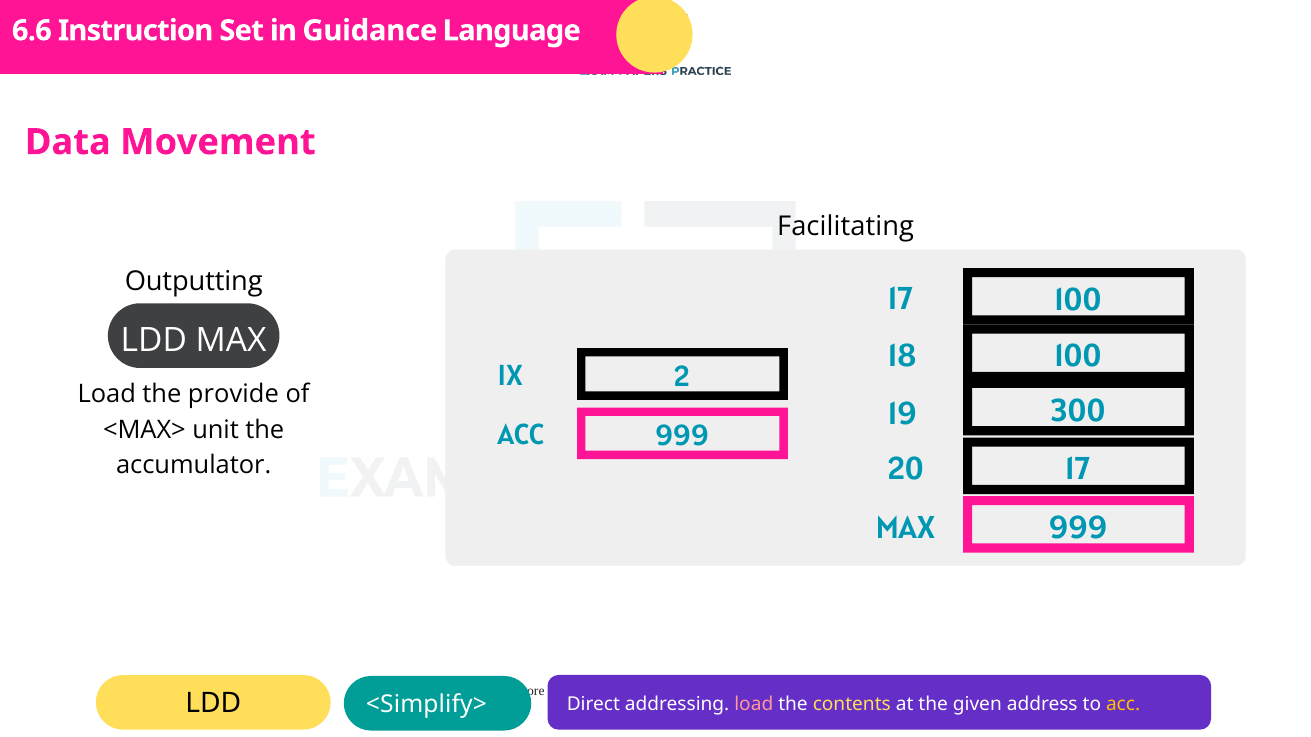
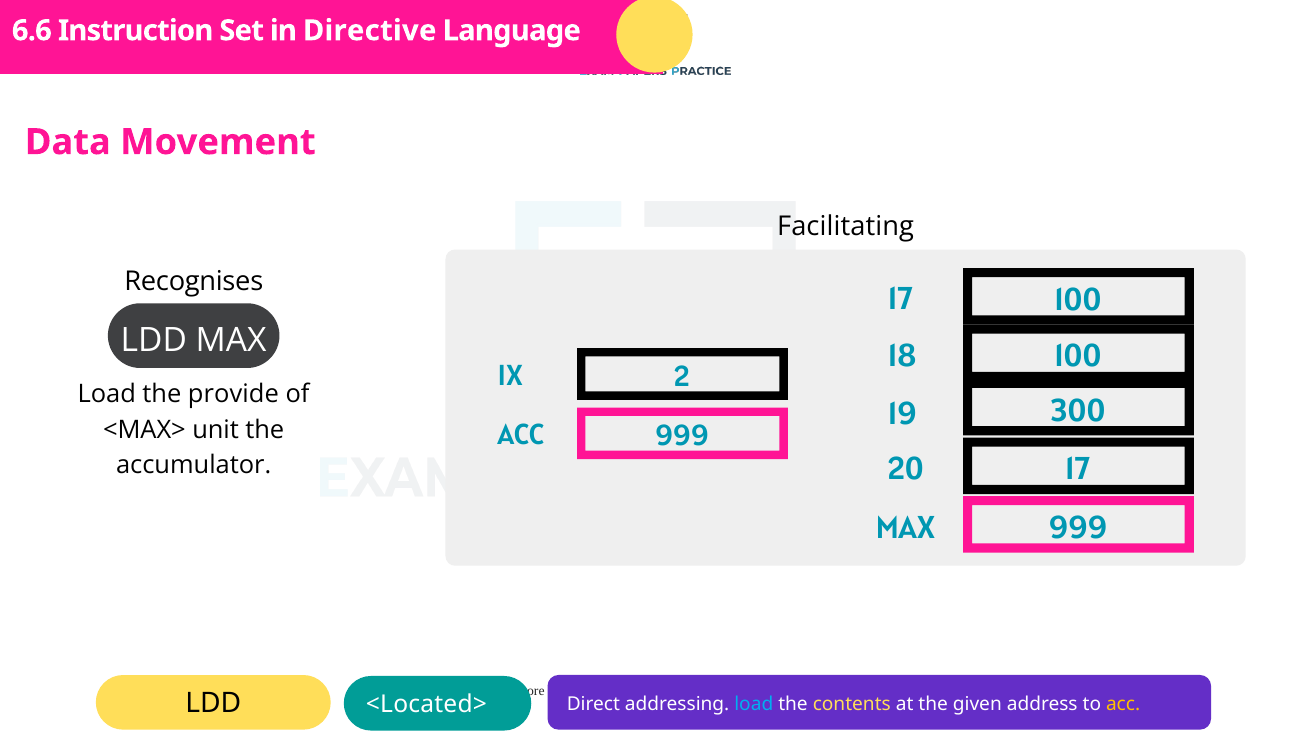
Guidance: Guidance -> Directive
Outputting: Outputting -> Recognises
<Simplify>: <Simplify> -> <Located>
load at (754, 704) colour: pink -> light blue
